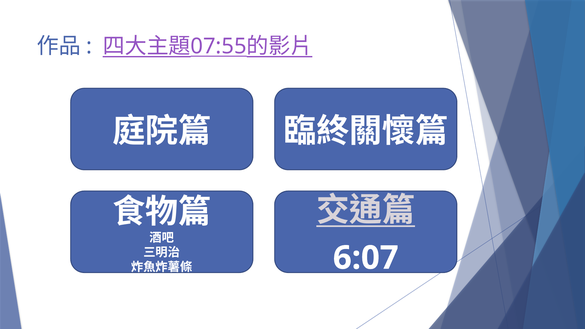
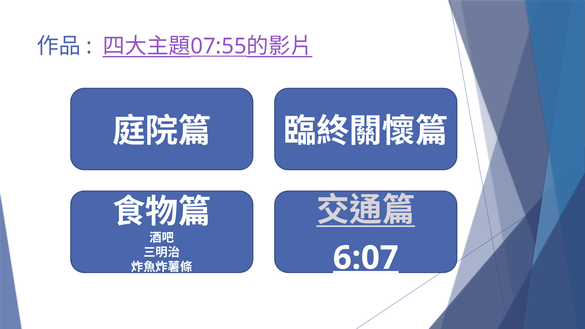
6:07 underline: none -> present
